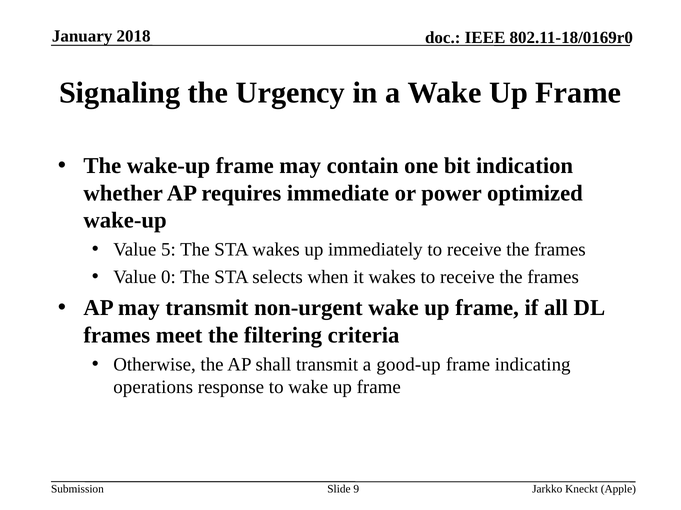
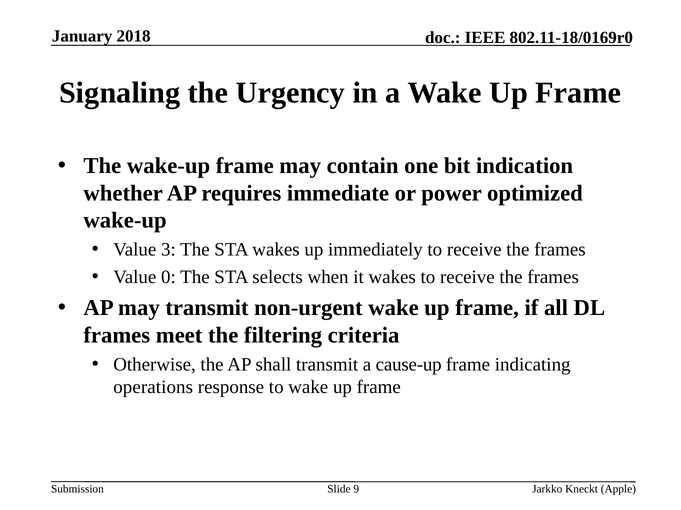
5: 5 -> 3
good-up: good-up -> cause-up
